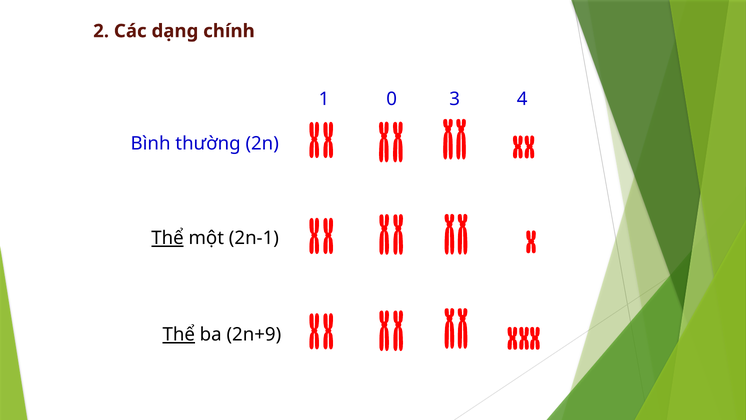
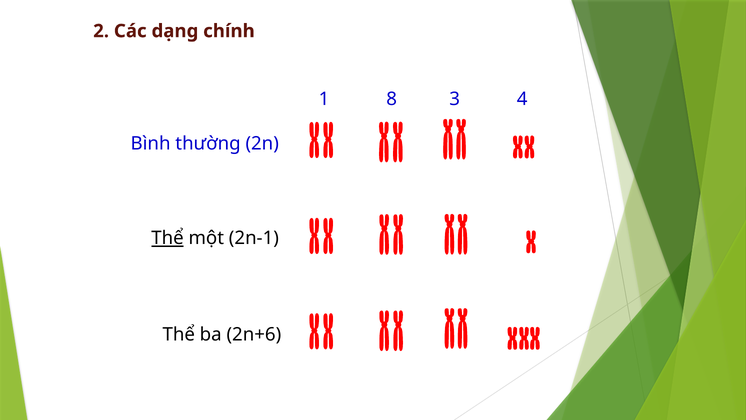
0: 0 -> 8
Thể at (179, 334) underline: present -> none
2n+9: 2n+9 -> 2n+6
